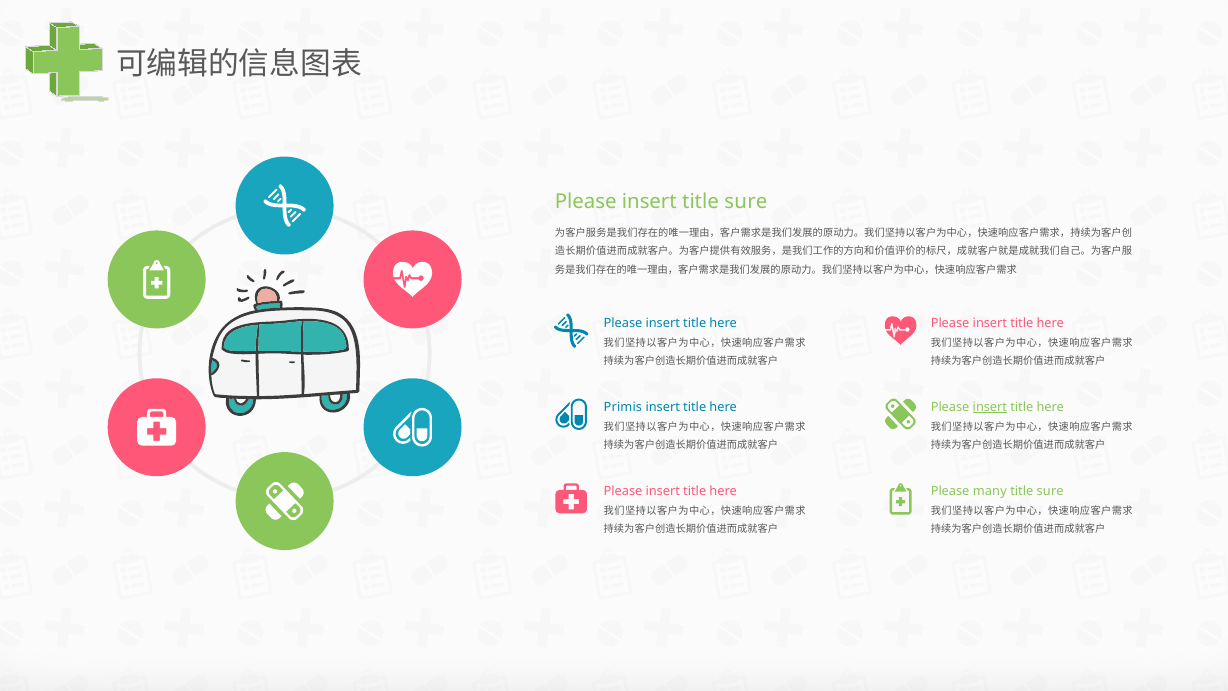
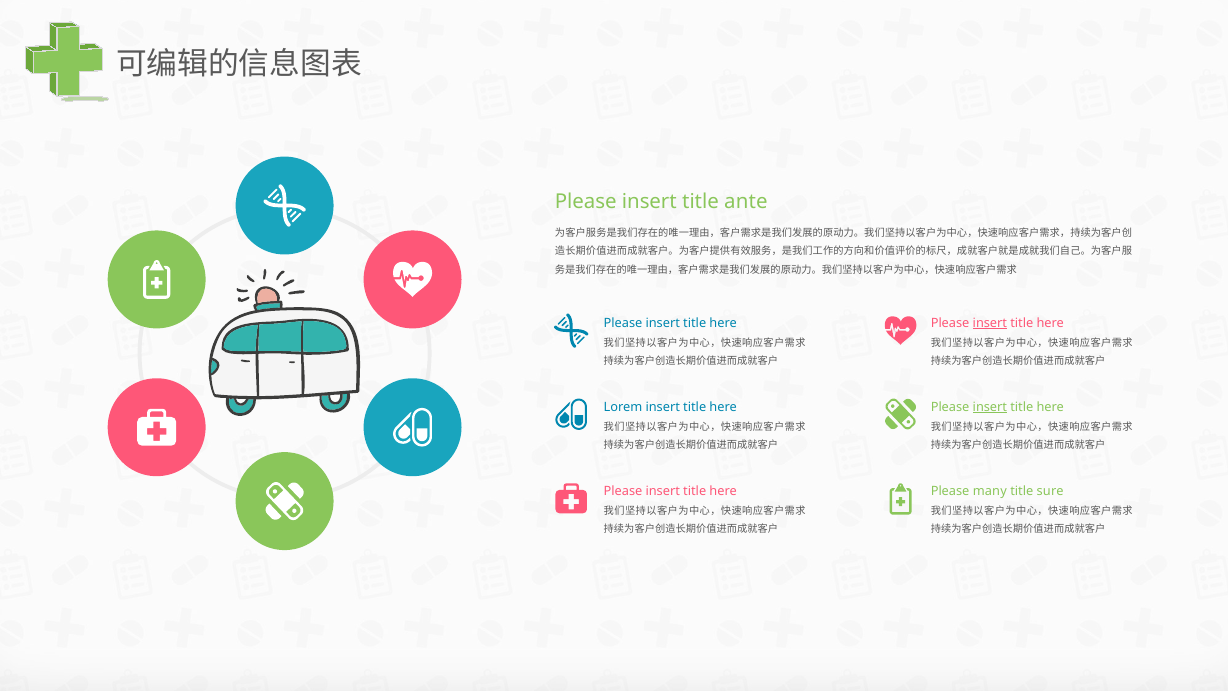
insert title sure: sure -> ante
insert at (990, 323) underline: none -> present
Primis: Primis -> Lorem
